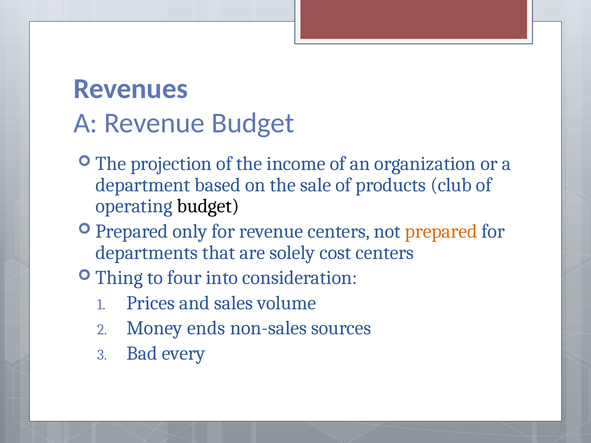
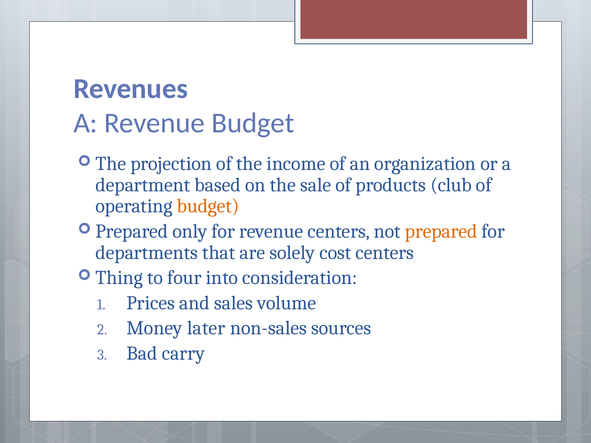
budget at (208, 206) colour: black -> orange
ends: ends -> later
every: every -> carry
